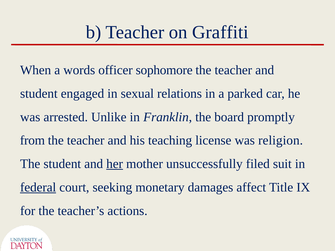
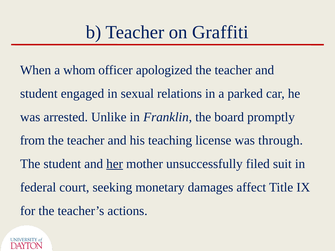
words: words -> whom
sophomore: sophomore -> apologized
religion: religion -> through
federal underline: present -> none
